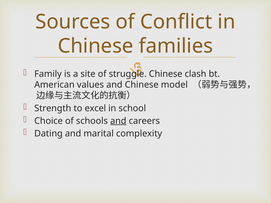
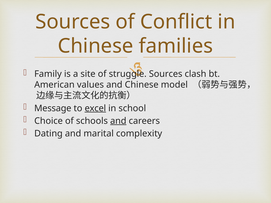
Chinese at (166, 74): Chinese -> Sources
Strength: Strength -> Message
excel underline: none -> present
